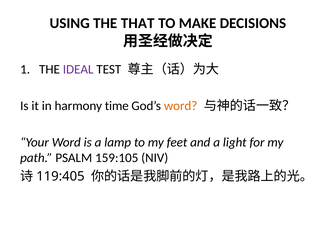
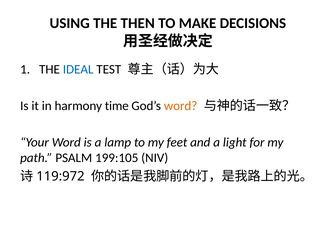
THAT: THAT -> THEN
IDEAL colour: purple -> blue
159:105: 159:105 -> 199:105
119:405: 119:405 -> 119:972
